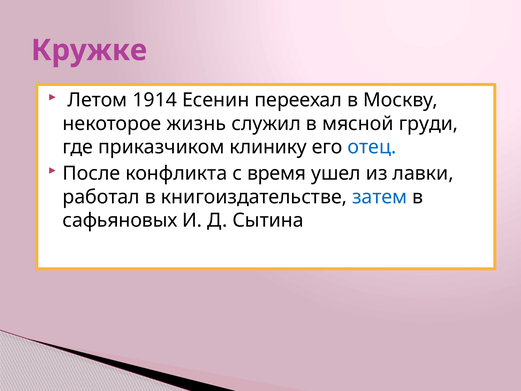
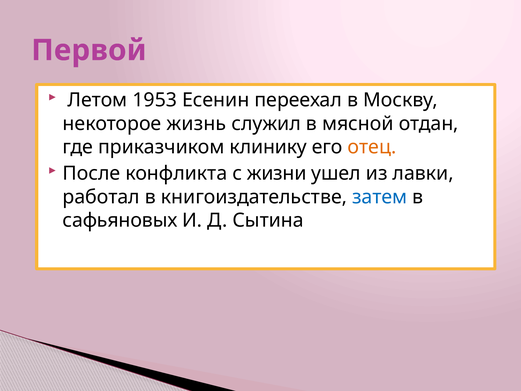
Кружке: Кружке -> Первой
1914: 1914 -> 1953
груди: груди -> отдан
отец colour: blue -> orange
время: время -> жизни
